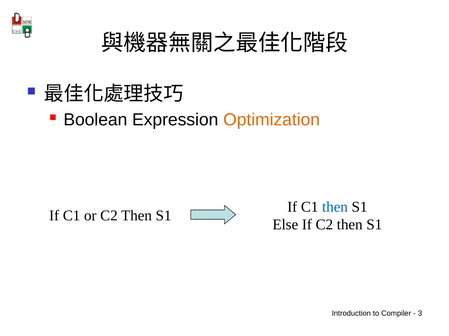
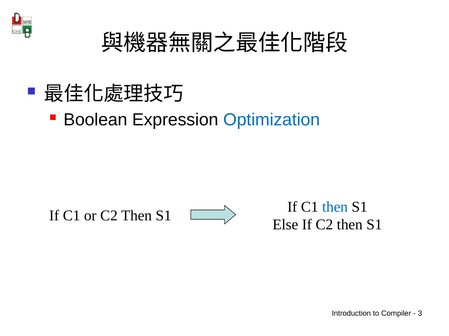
Optimization colour: orange -> blue
